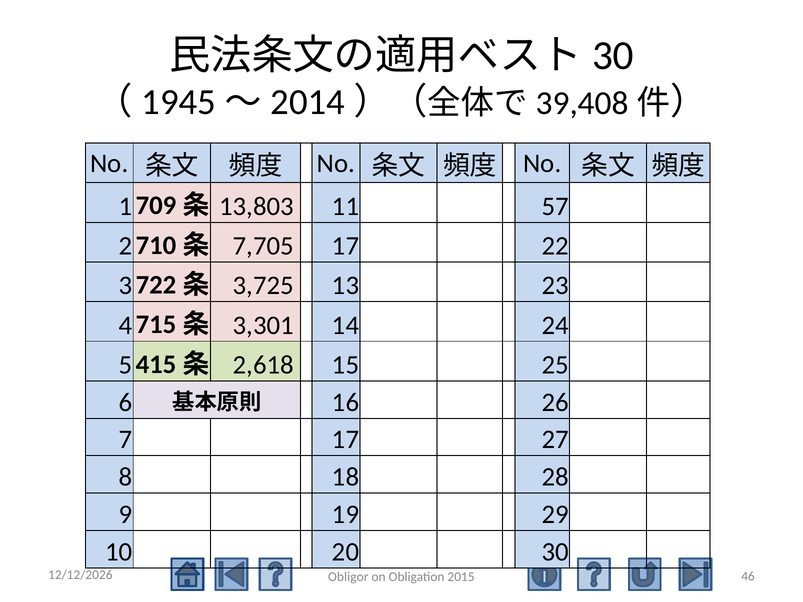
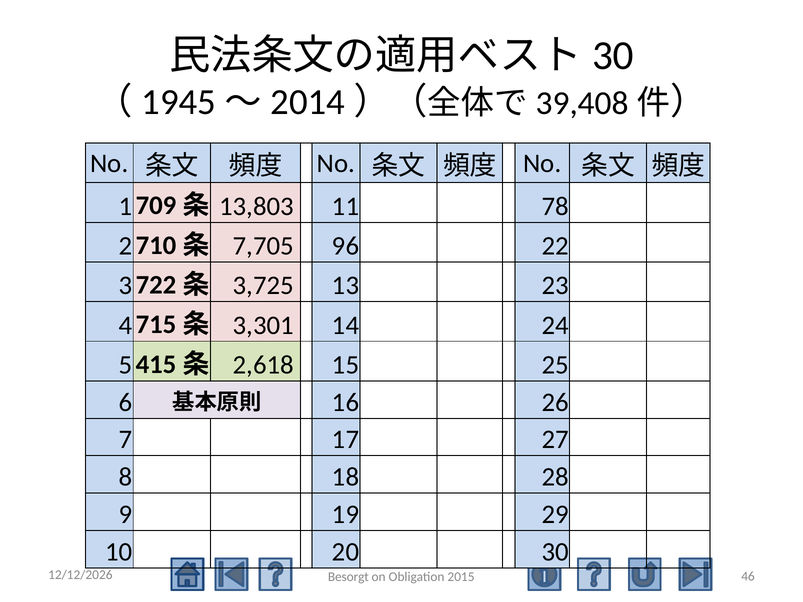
57: 57 -> 78
7,705 17: 17 -> 96
Obligor: Obligor -> Besorgt
